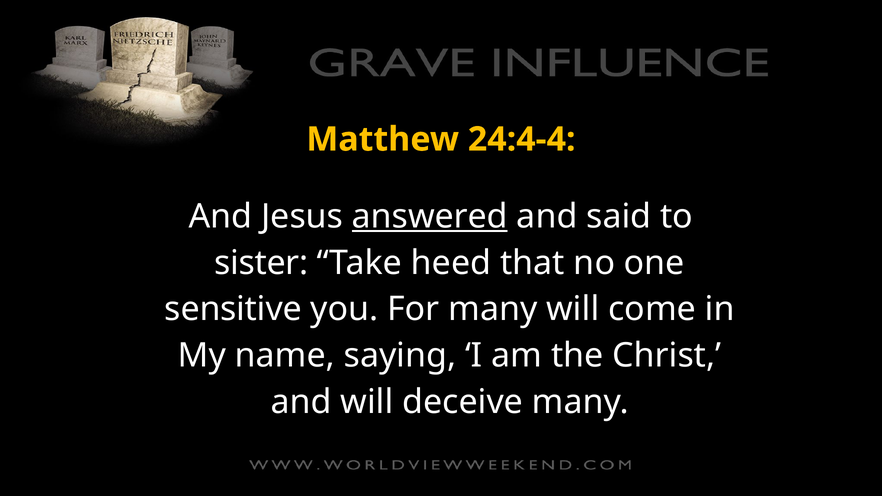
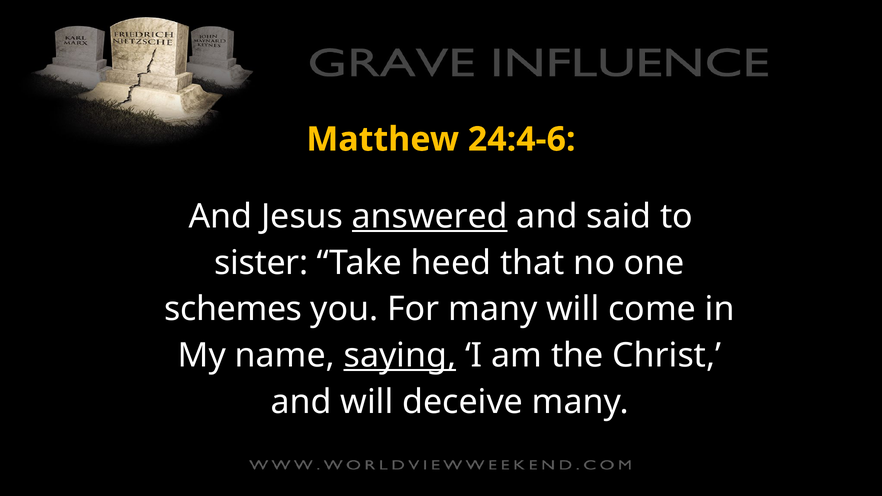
24:4-4: 24:4-4 -> 24:4-6
sensitive: sensitive -> schemes
saying underline: none -> present
